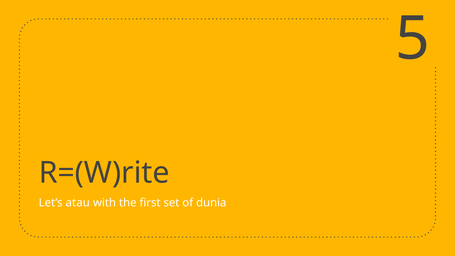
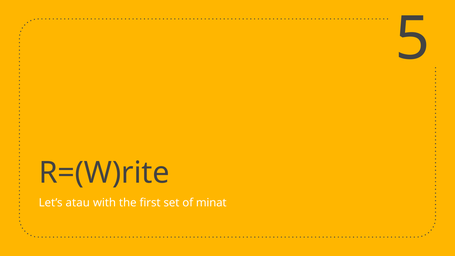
dunia: dunia -> minat
